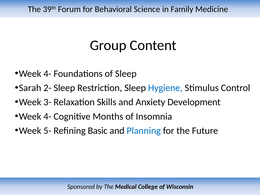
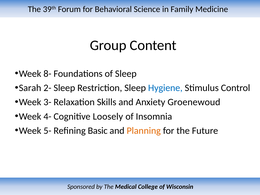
4- at (47, 74): 4- -> 8-
Development: Development -> Groenewoud
Months: Months -> Loosely
Planning colour: blue -> orange
